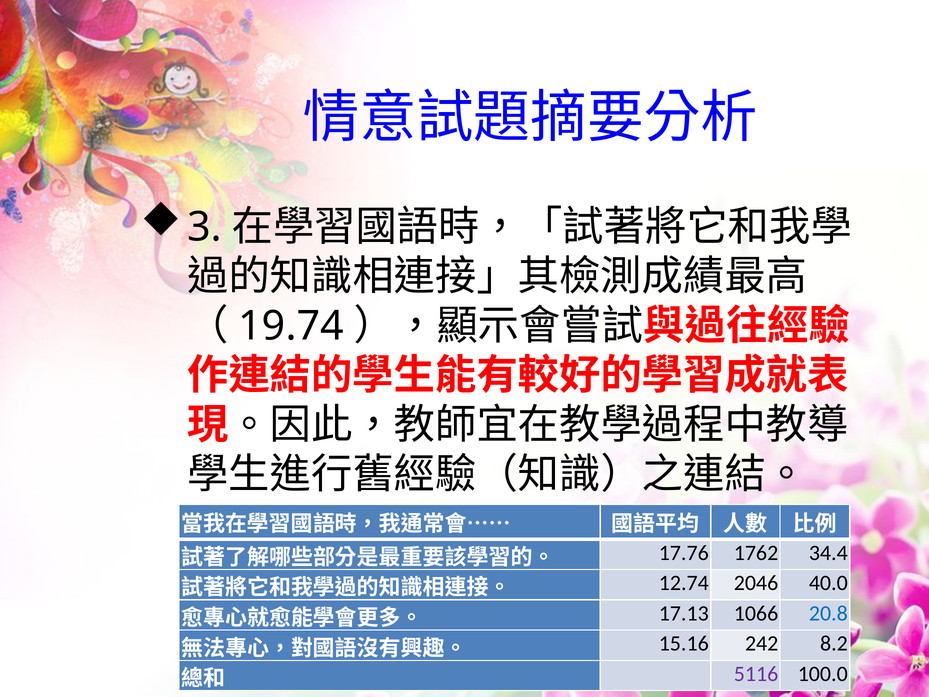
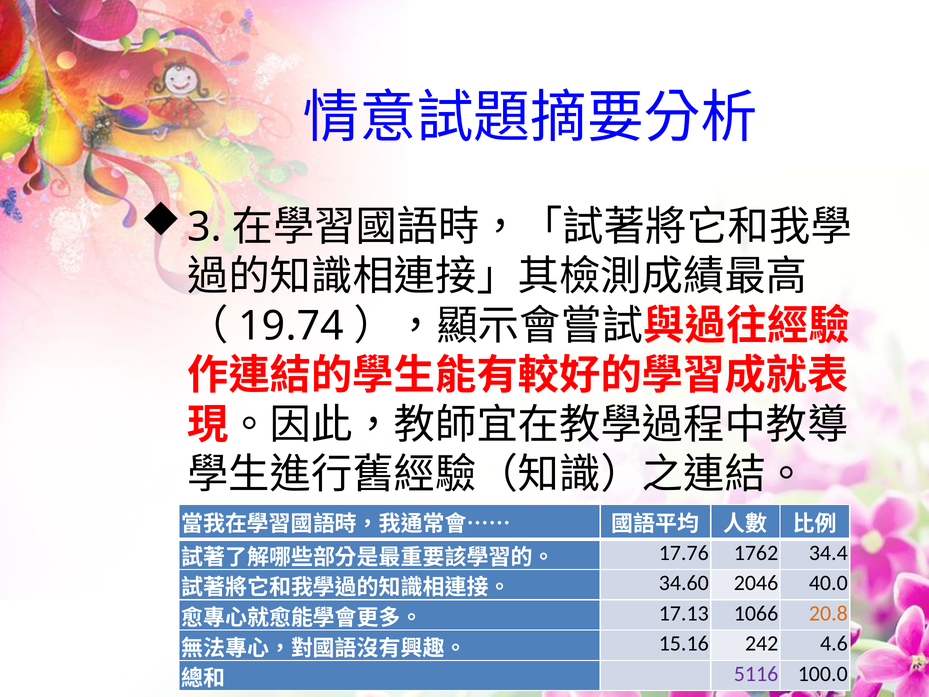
12.74: 12.74 -> 34.60
20.8 colour: blue -> orange
8.2: 8.2 -> 4.6
